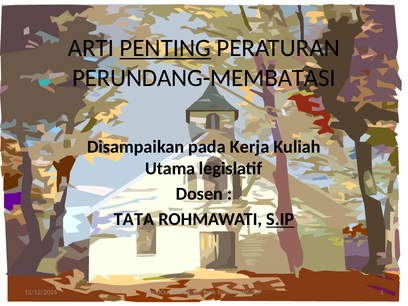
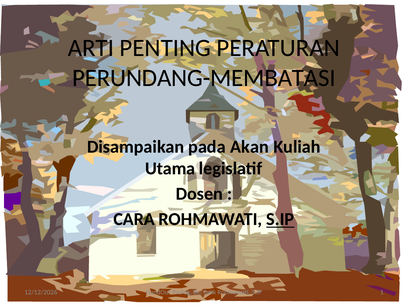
PENTING underline: present -> none
Kerja: Kerja -> Akan
TATA: TATA -> CARA
